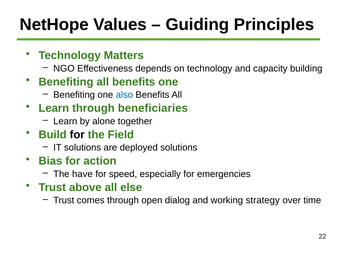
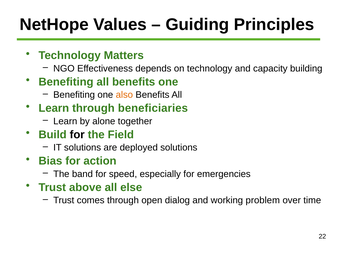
also colour: blue -> orange
have: have -> band
strategy: strategy -> problem
